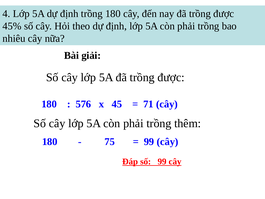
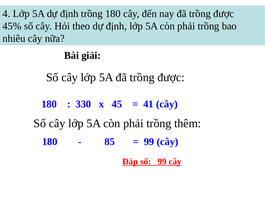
576: 576 -> 330
71: 71 -> 41
75: 75 -> 85
